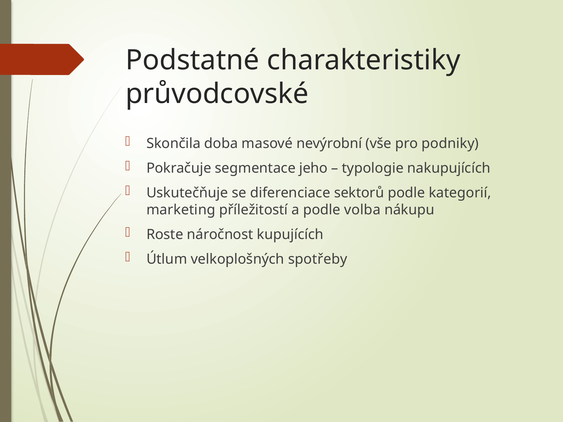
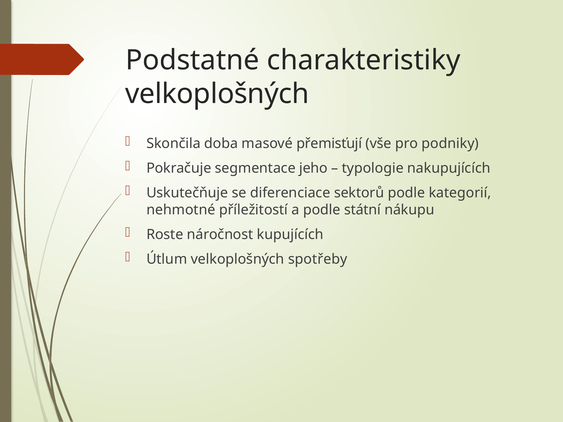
průvodcovské at (217, 94): průvodcovské -> velkoplošných
nevýrobní: nevýrobní -> přemisťují
marketing: marketing -> nehmotné
volba: volba -> státní
